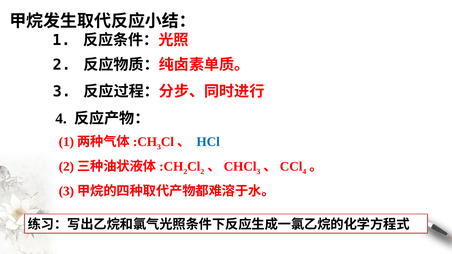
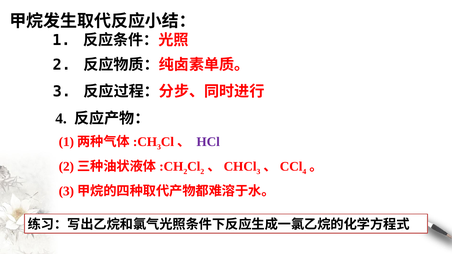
HCl colour: blue -> purple
